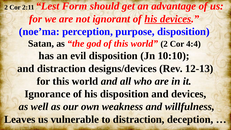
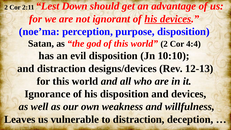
Form: Form -> Down
